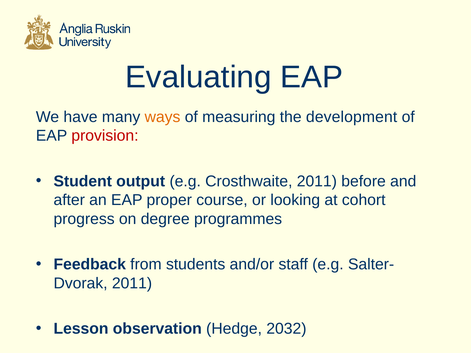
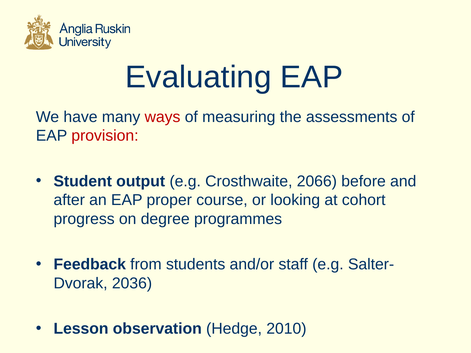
ways colour: orange -> red
development: development -> assessments
Crosthwaite 2011: 2011 -> 2066
2011 at (132, 283): 2011 -> 2036
2032: 2032 -> 2010
